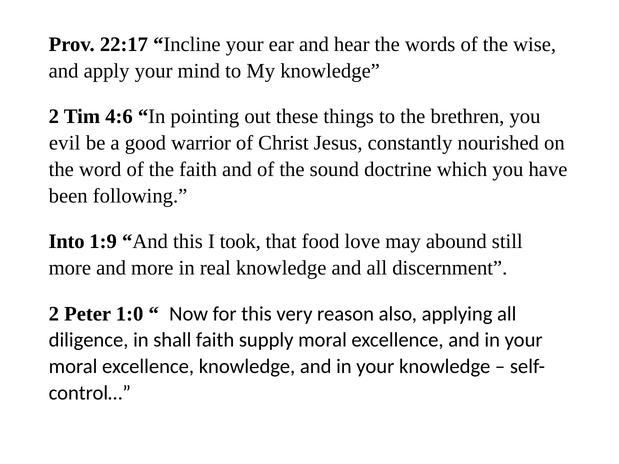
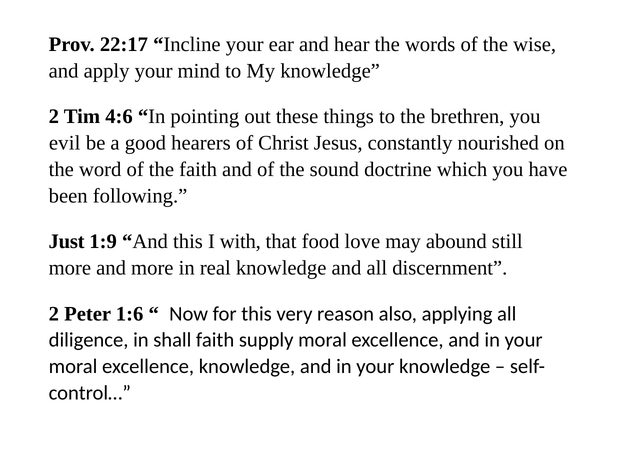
warrior: warrior -> hearers
Into: Into -> Just
took: took -> with
1:0: 1:0 -> 1:6
